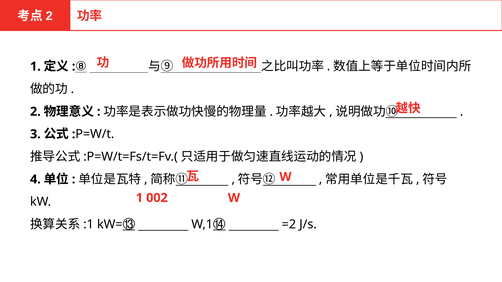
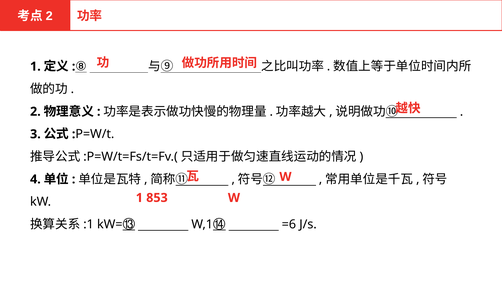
002: 002 -> 853
=2: =2 -> =6
